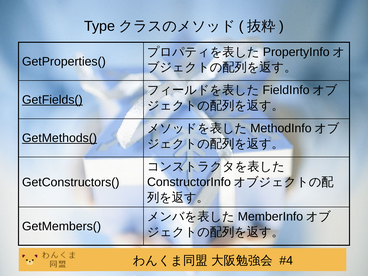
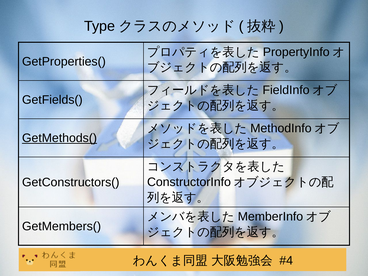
GetFields( underline: present -> none
